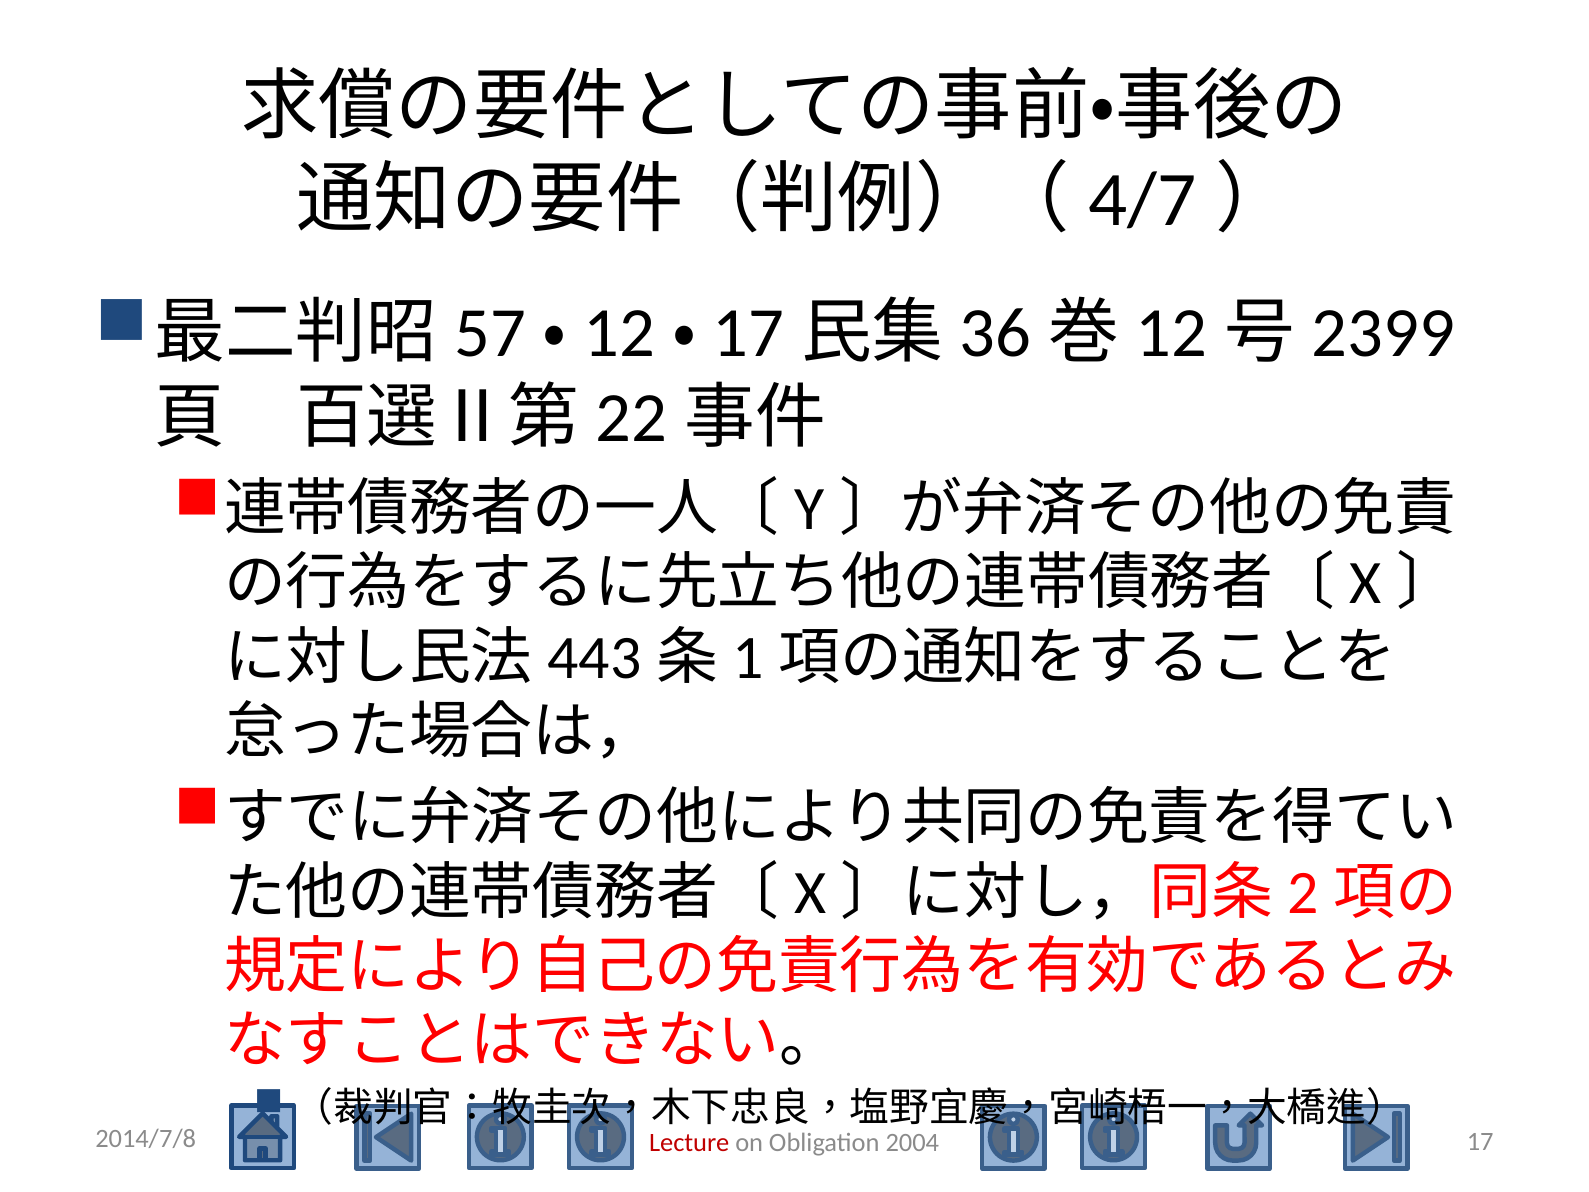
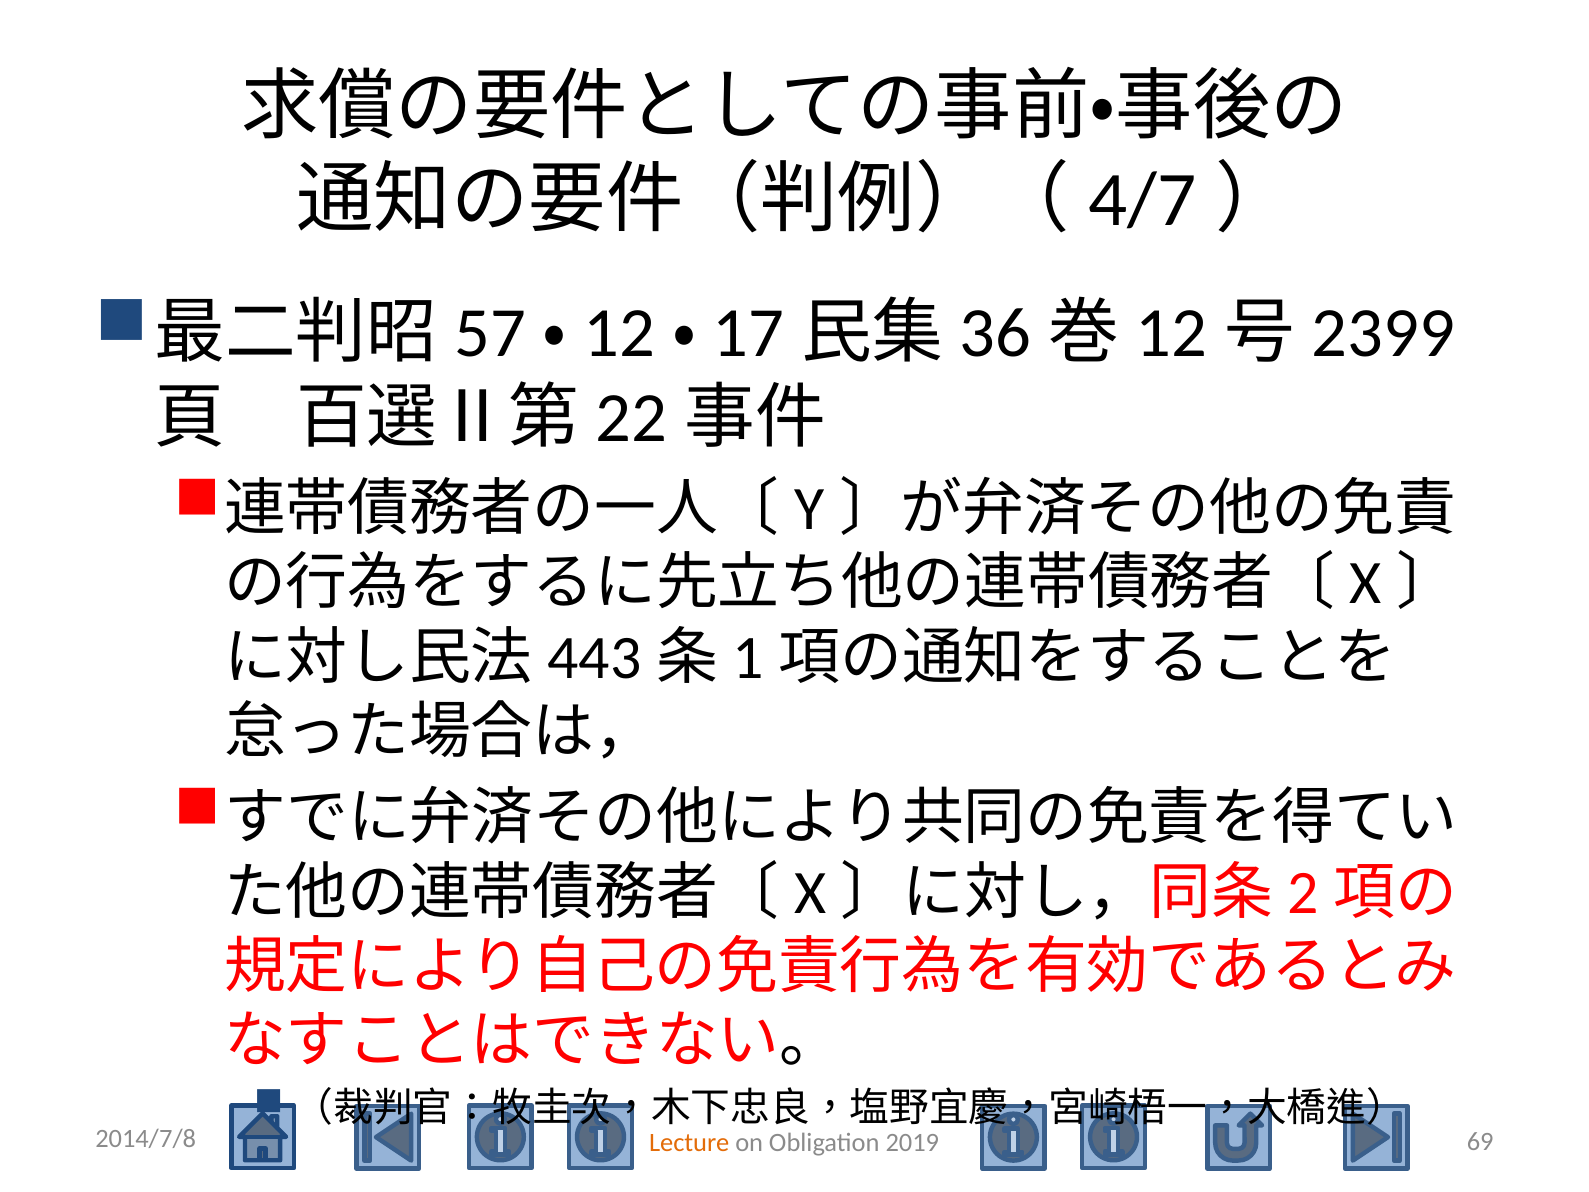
17: 17 -> 69
Lecture colour: red -> orange
2004: 2004 -> 2019
